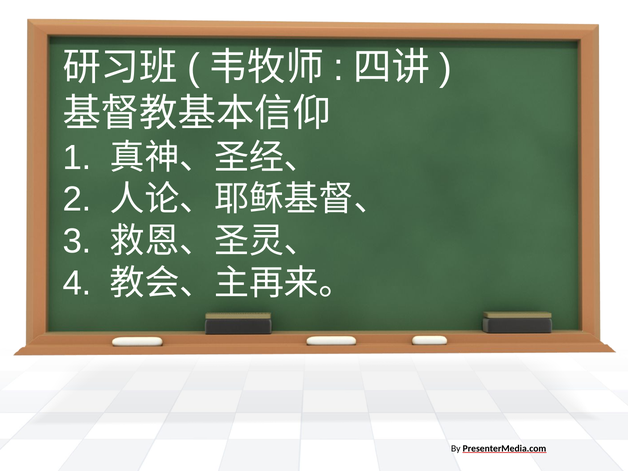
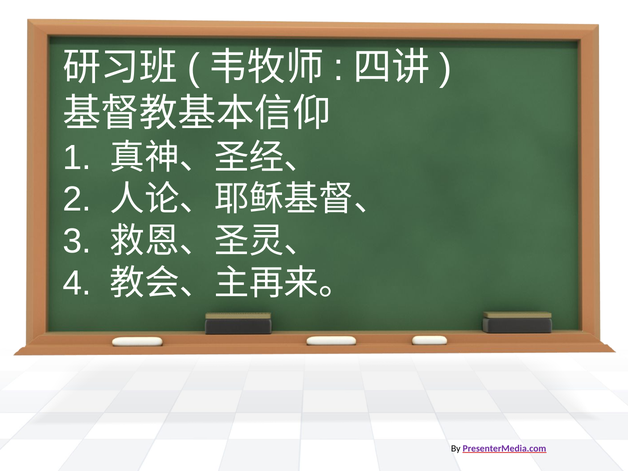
PresenterMedia.com colour: black -> purple
